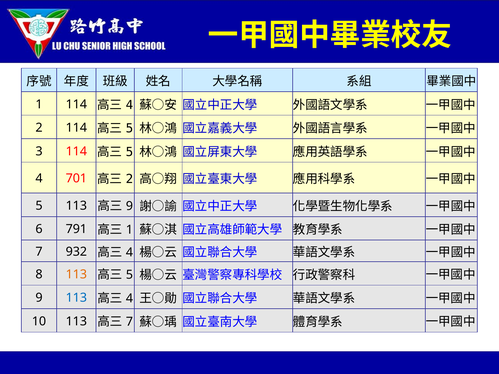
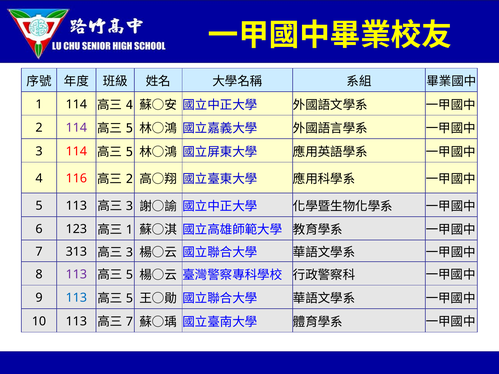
114 at (76, 128) colour: black -> purple
701: 701 -> 116
9 at (129, 206): 9 -> 3
791: 791 -> 123
932: 932 -> 313
4 at (129, 252): 4 -> 3
113 at (76, 274) colour: orange -> purple
4 at (129, 299): 4 -> 5
